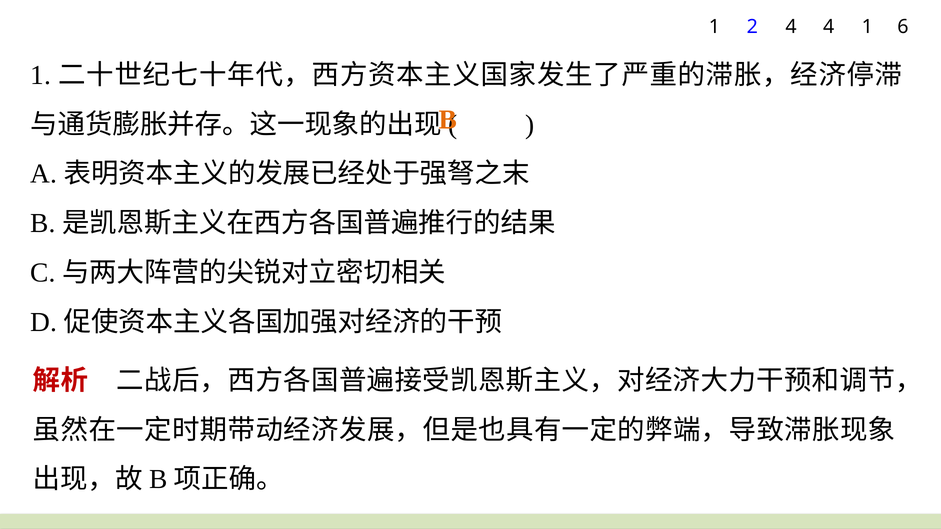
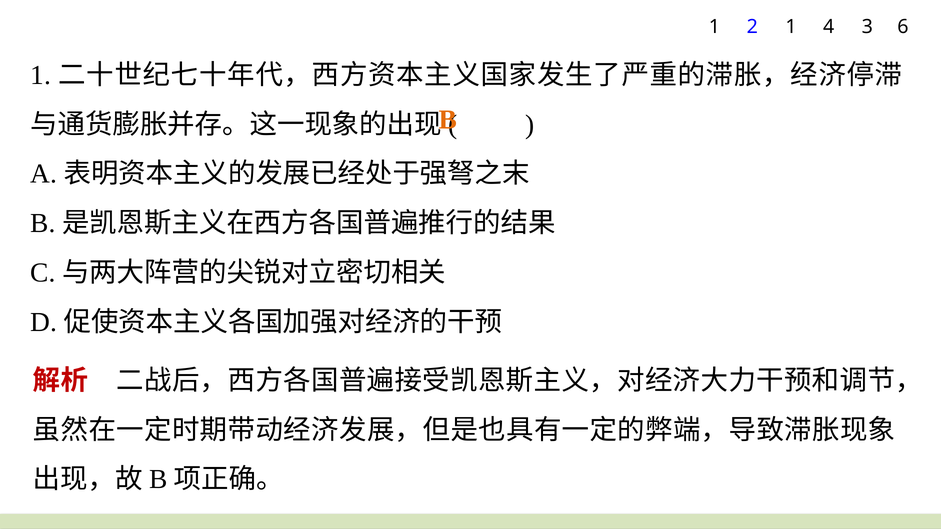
2 4: 4 -> 1
4 1: 1 -> 3
